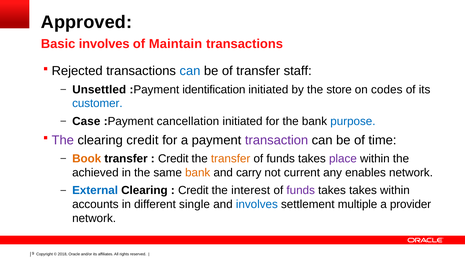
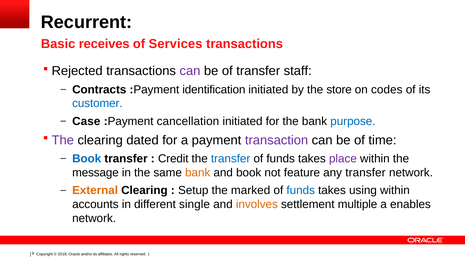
Approved: Approved -> Recurrent
Basic involves: involves -> receives
Maintain: Maintain -> Services
can at (190, 71) colour: blue -> purple
Unsettled: Unsettled -> Contracts
clearing credit: credit -> dated
Book at (87, 158) colour: orange -> blue
transfer at (231, 158) colour: orange -> blue
achieved: achieved -> message
and carry: carry -> book
current: current -> feature
any enables: enables -> transfer
External colour: blue -> orange
Credit at (193, 190): Credit -> Setup
interest: interest -> marked
funds at (301, 190) colour: purple -> blue
takes takes: takes -> using
involves at (257, 204) colour: blue -> orange
provider: provider -> enables
